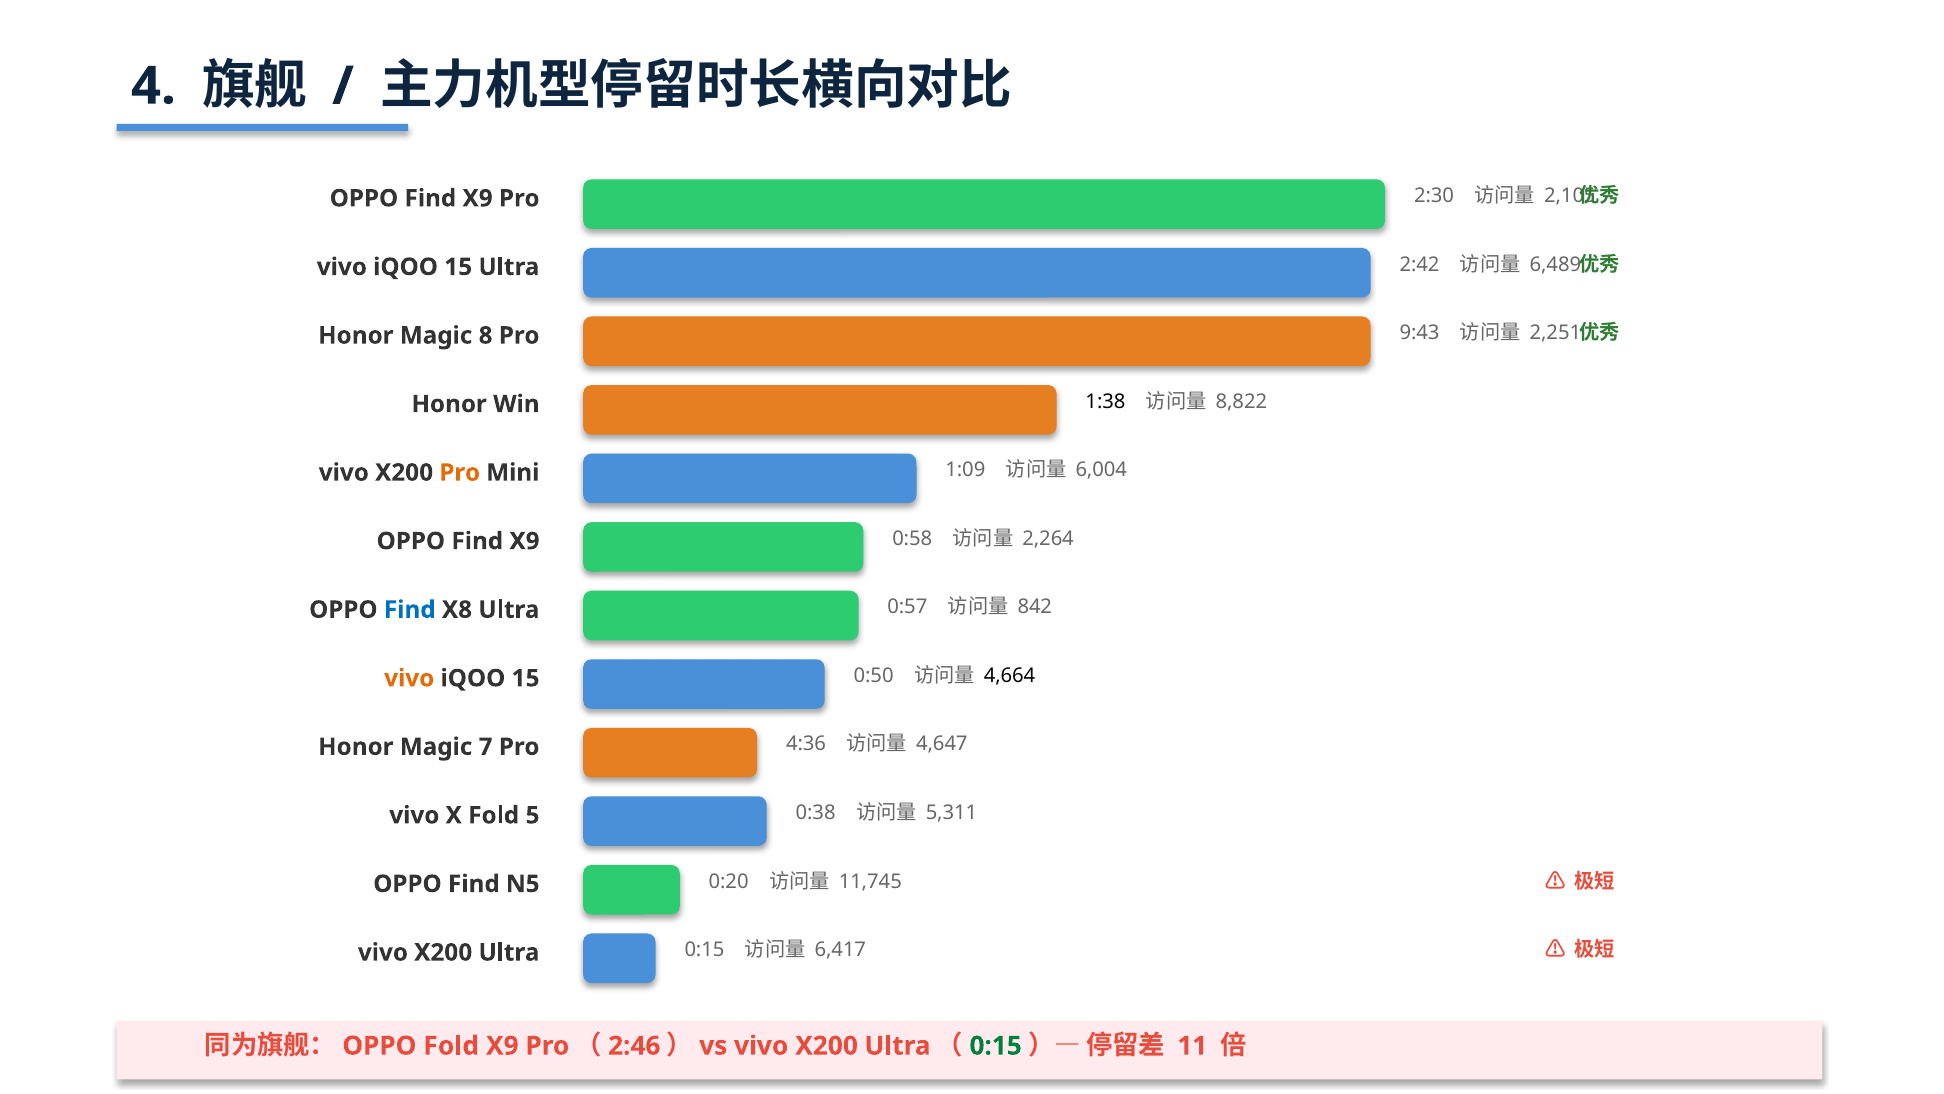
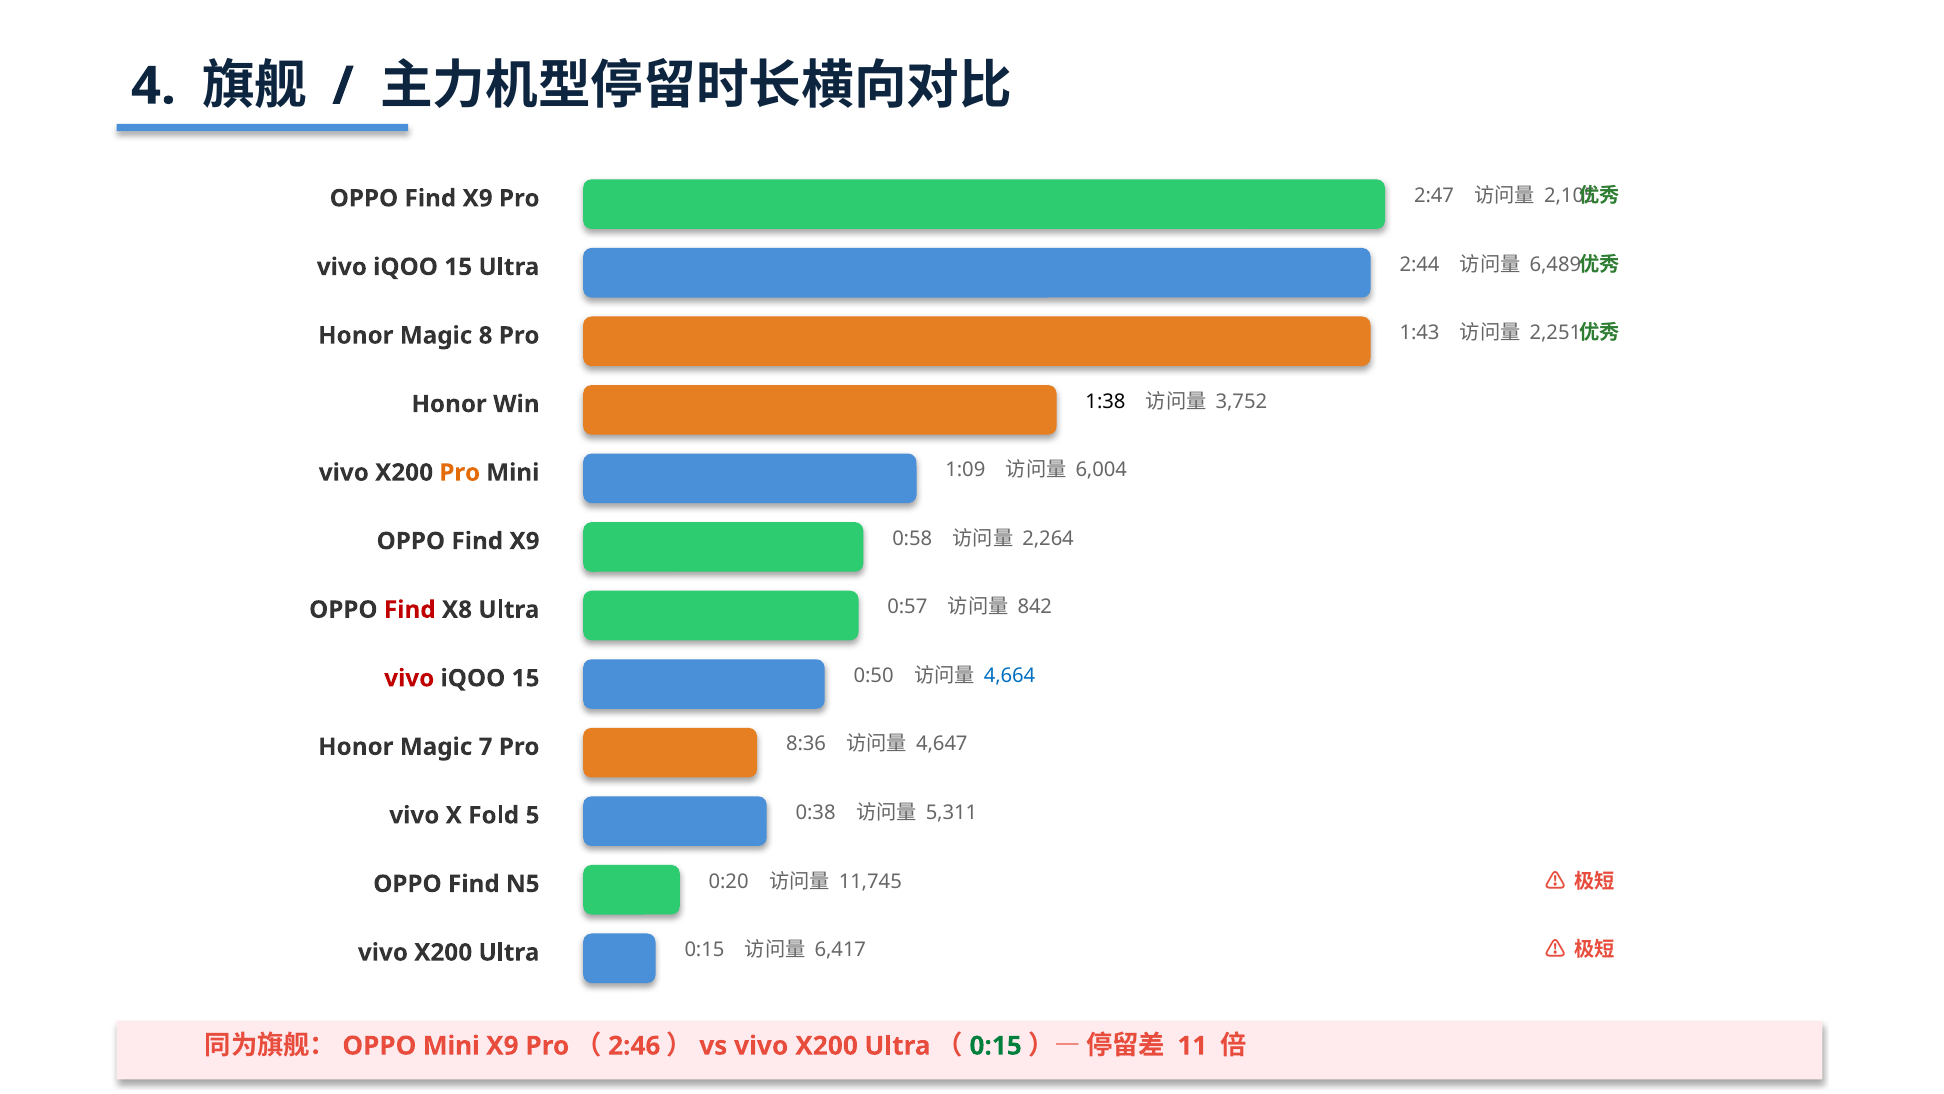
2:30: 2:30 -> 2:47
2:42: 2:42 -> 2:44
9:43: 9:43 -> 1:43
8,822: 8,822 -> 3,752
Find at (410, 610) colour: blue -> red
vivo at (409, 678) colour: orange -> red
4,664 colour: black -> blue
4:36: 4:36 -> 8:36
OPPO Fold: Fold -> Mini
